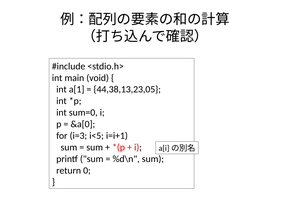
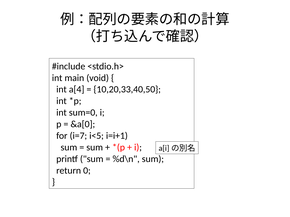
a[1: a[1 -> a[4
44,38,13,23,05: 44,38,13,23,05 -> 10,20,33,40,50
i=3: i=3 -> i=7
